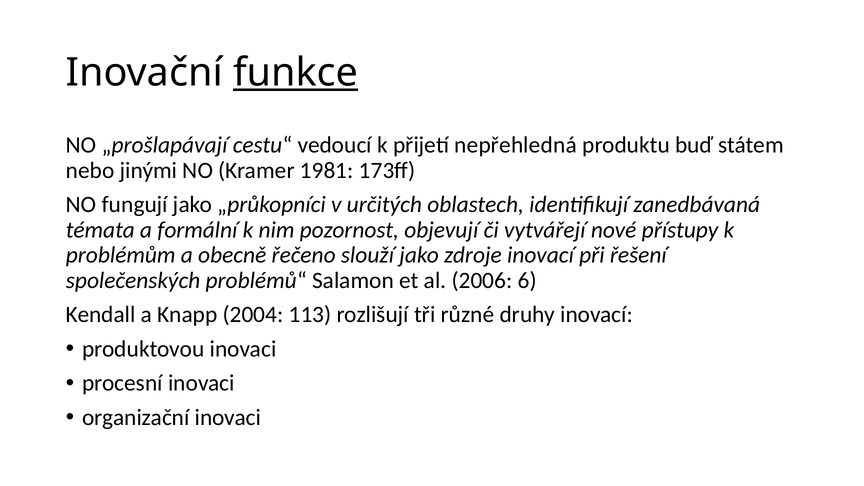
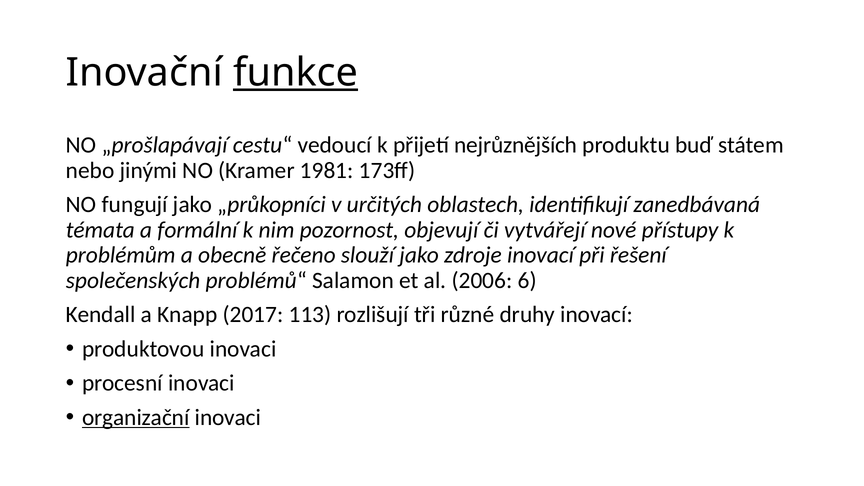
nepřehledná: nepřehledná -> nejrůznějších
2004: 2004 -> 2017
organizační underline: none -> present
